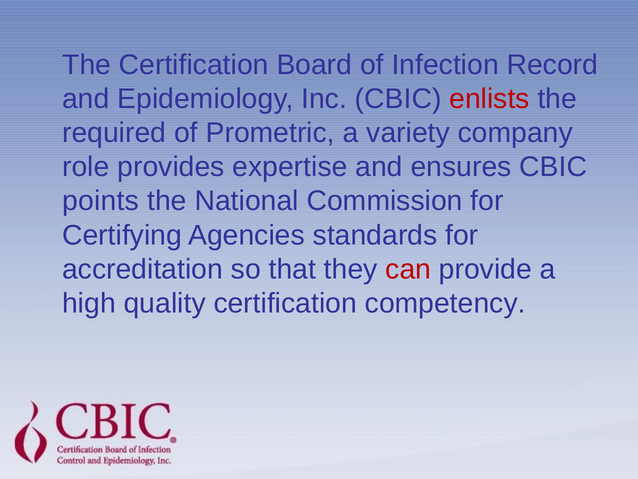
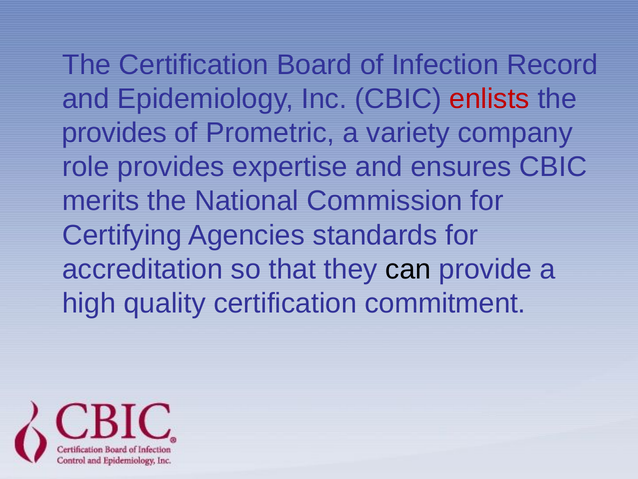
required at (114, 133): required -> provides
points: points -> merits
can colour: red -> black
competency: competency -> commitment
